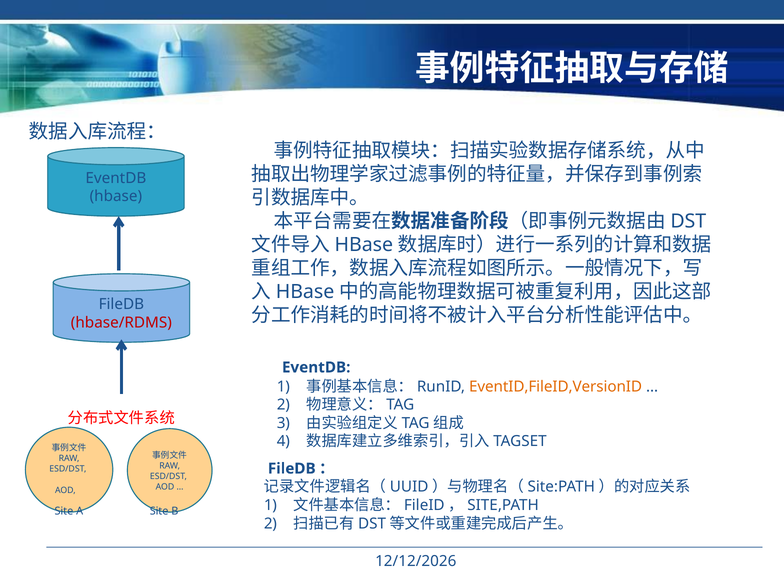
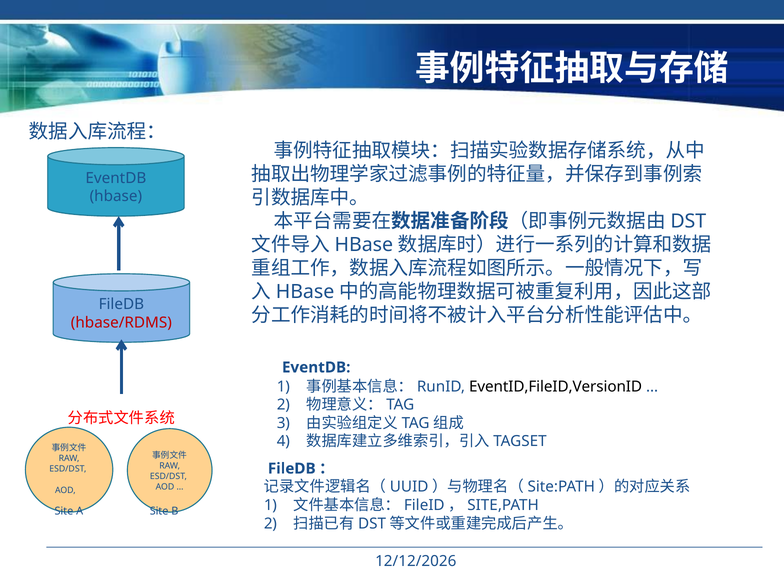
EventID,FileID,VersionID colour: orange -> black
